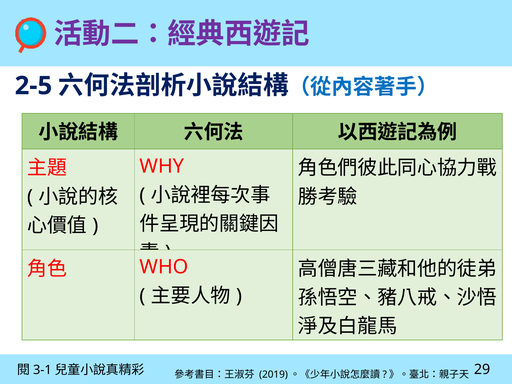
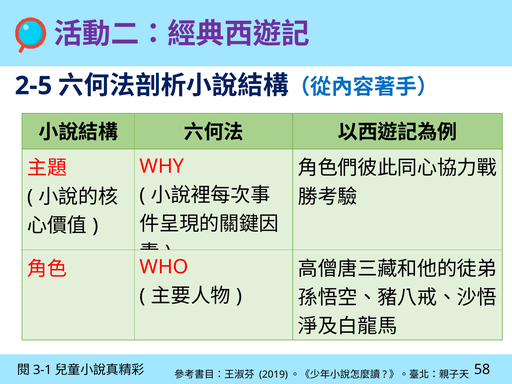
29: 29 -> 58
